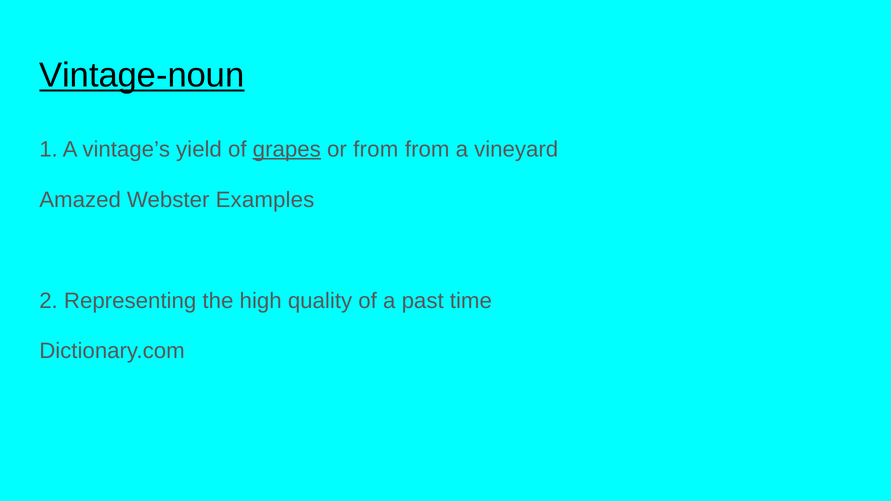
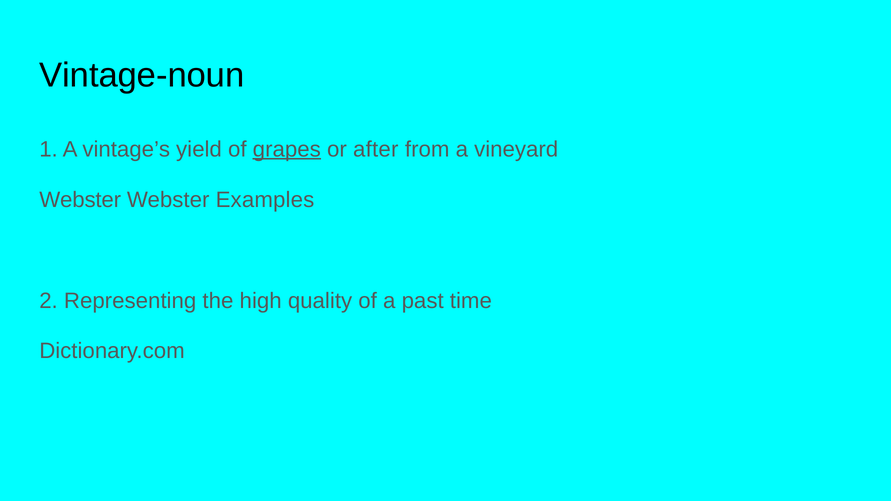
Vintage-noun underline: present -> none
or from: from -> after
Amazed at (80, 200): Amazed -> Webster
